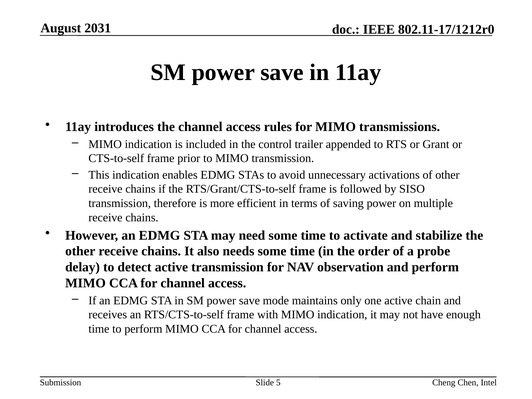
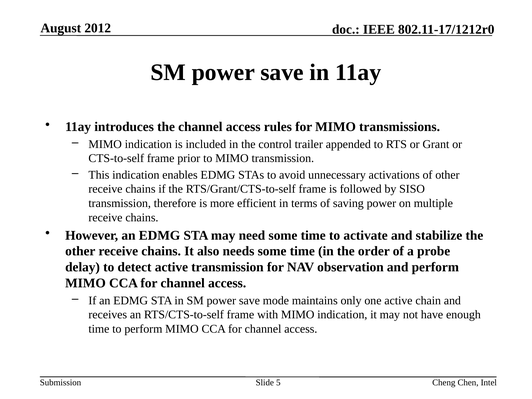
2031: 2031 -> 2012
